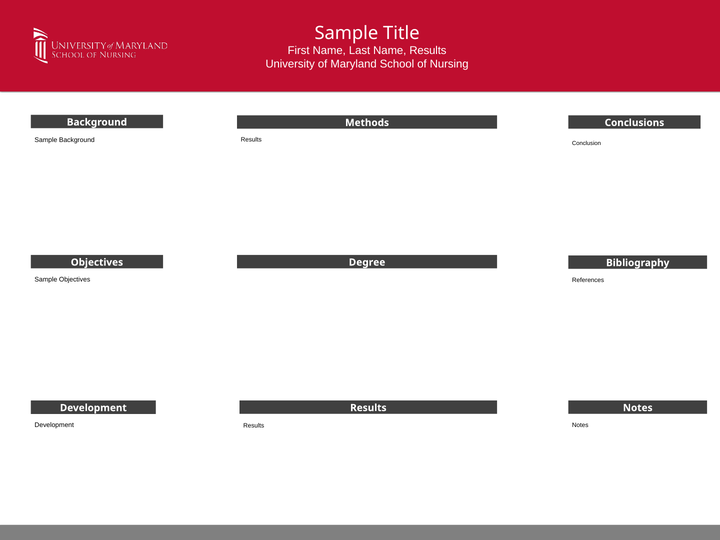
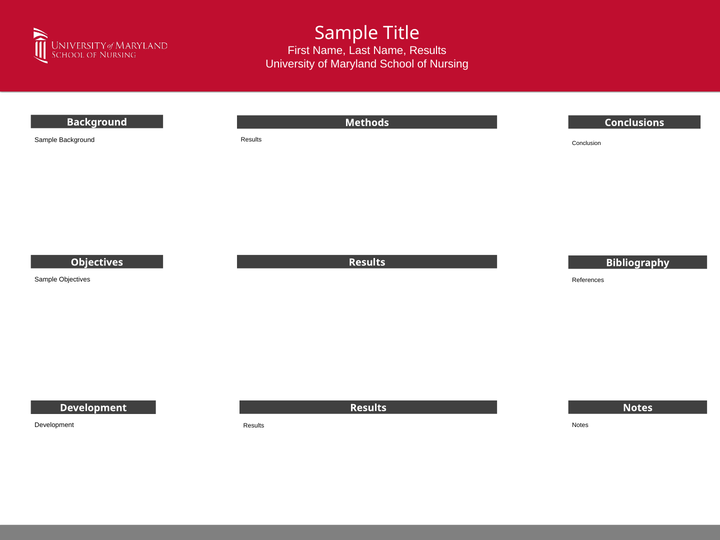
Degree at (367, 262): Degree -> Results
